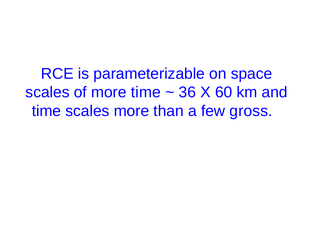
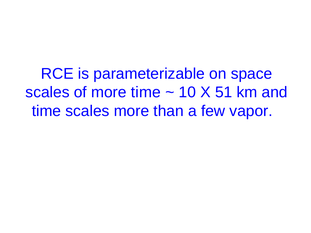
36: 36 -> 10
60: 60 -> 51
gross: gross -> vapor
